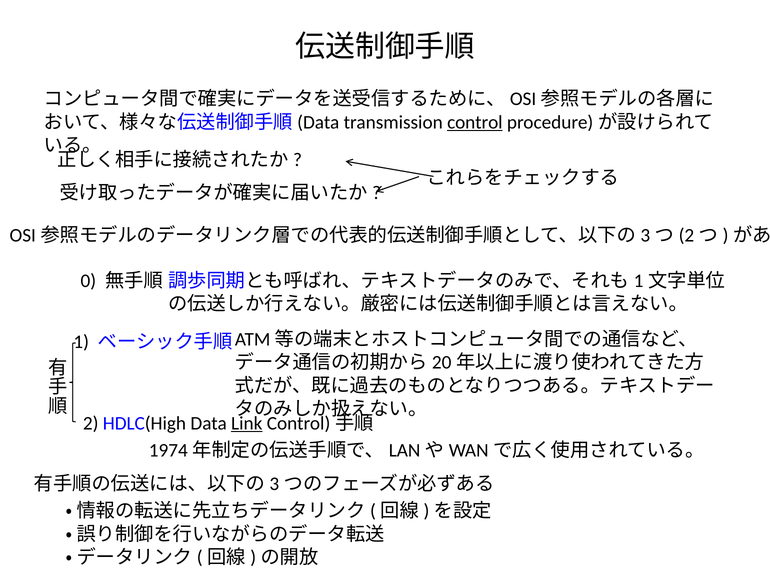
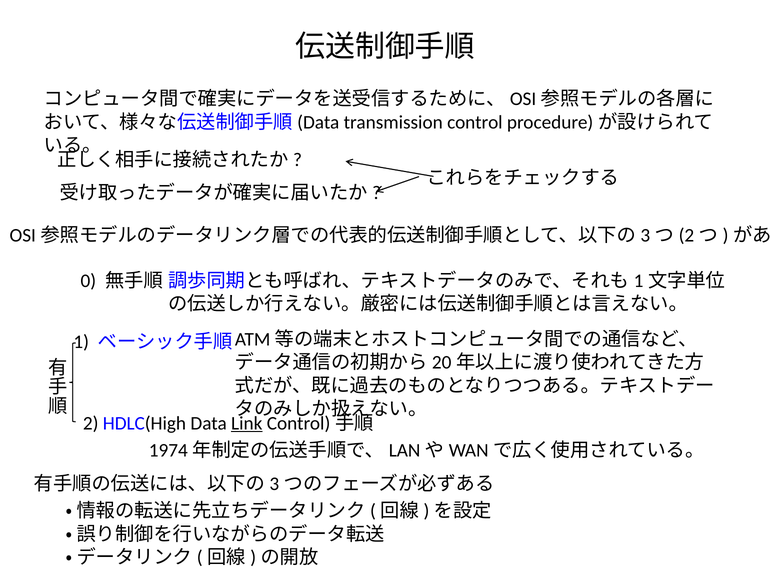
control underline: present -> none
